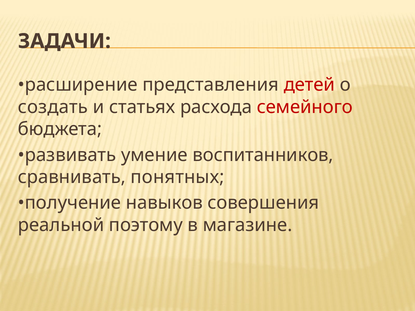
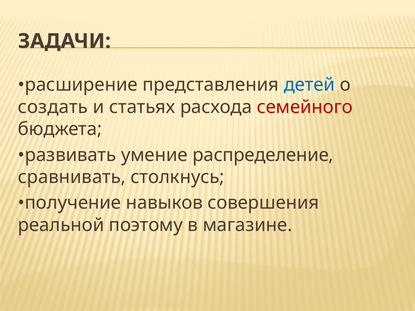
детей colour: red -> blue
воспитанников: воспитанников -> распределение
понятных: понятных -> столкнусь
